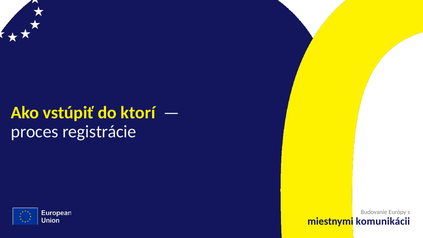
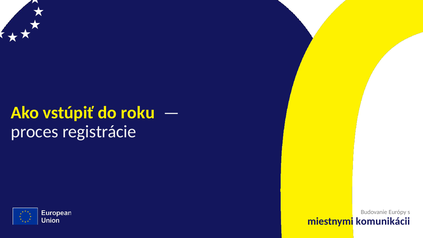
ktorí: ktorí -> roku
